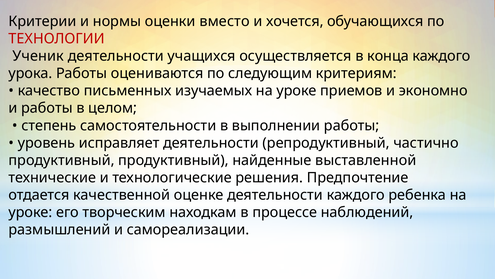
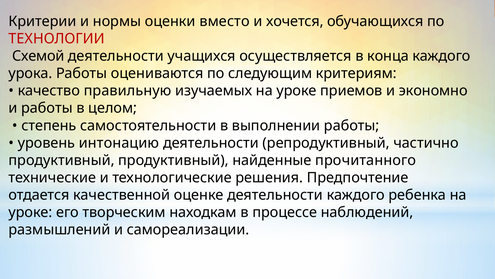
Ученик: Ученик -> Схемой
письменных: письменных -> правильную
исправляет: исправляет -> интонацию
выставленной: выставленной -> прочитанного
